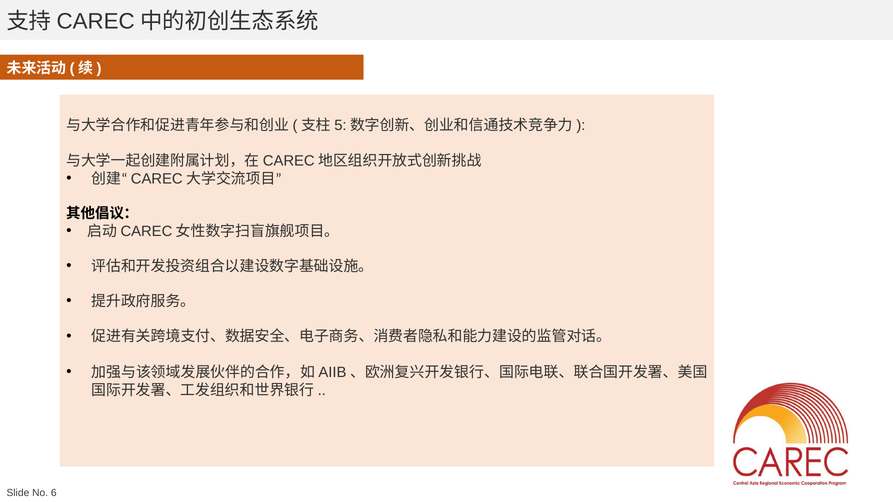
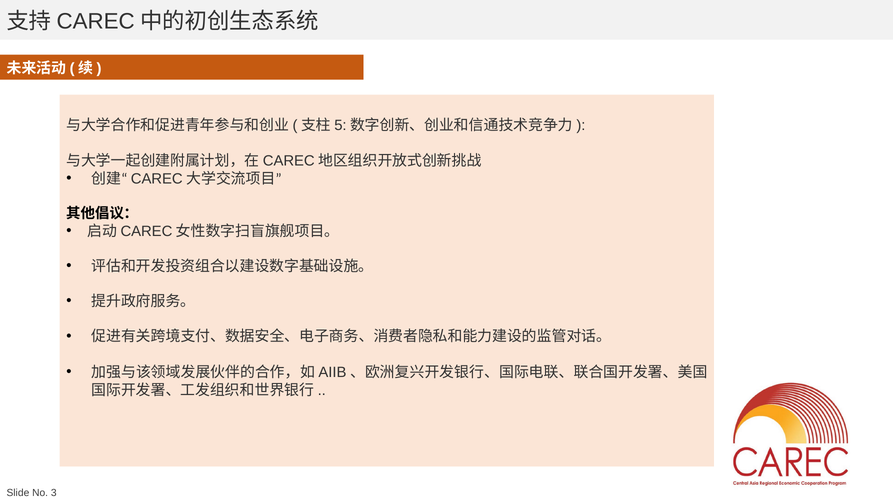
6: 6 -> 3
